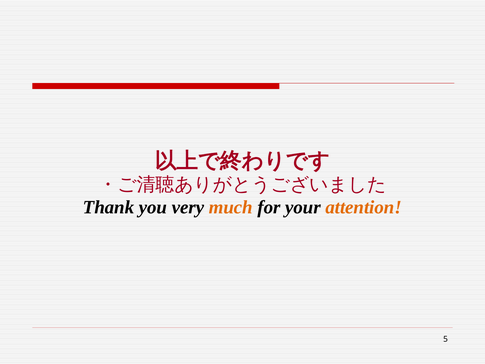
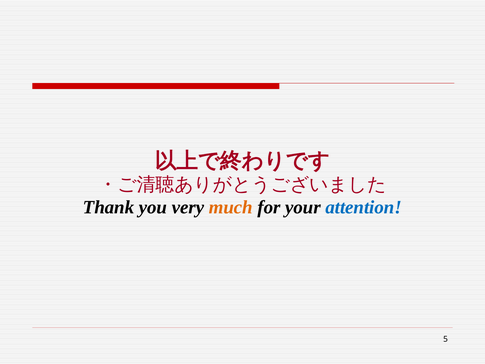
attention colour: orange -> blue
